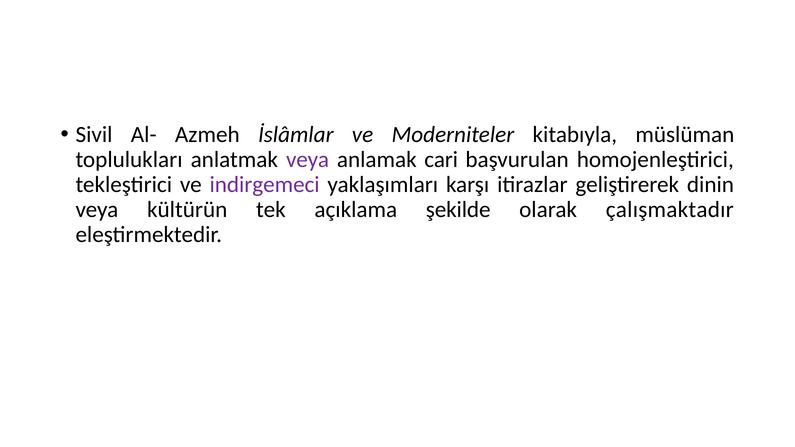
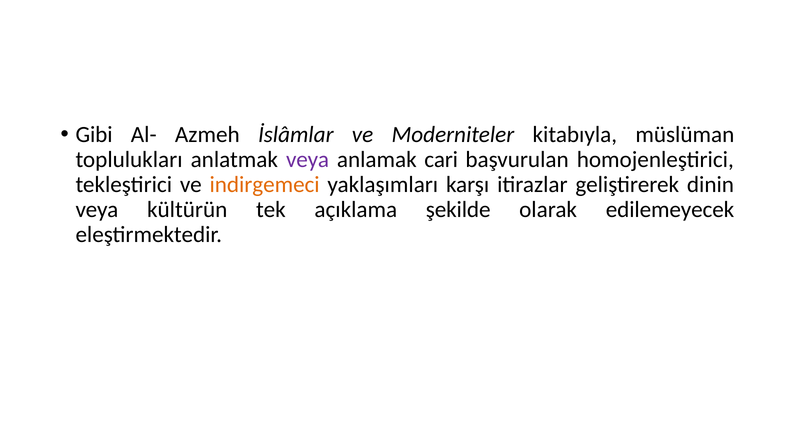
Sivil: Sivil -> Gibi
indirgemeci colour: purple -> orange
çalışmaktadır: çalışmaktadır -> edilemeyecek
